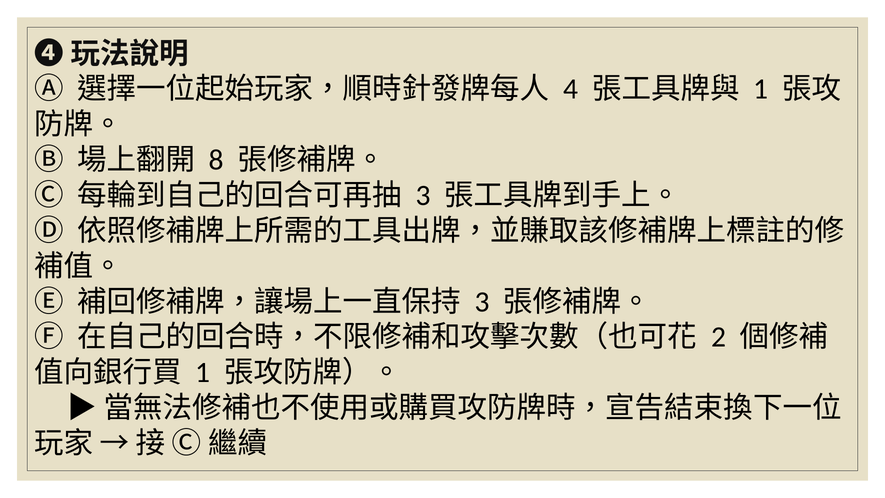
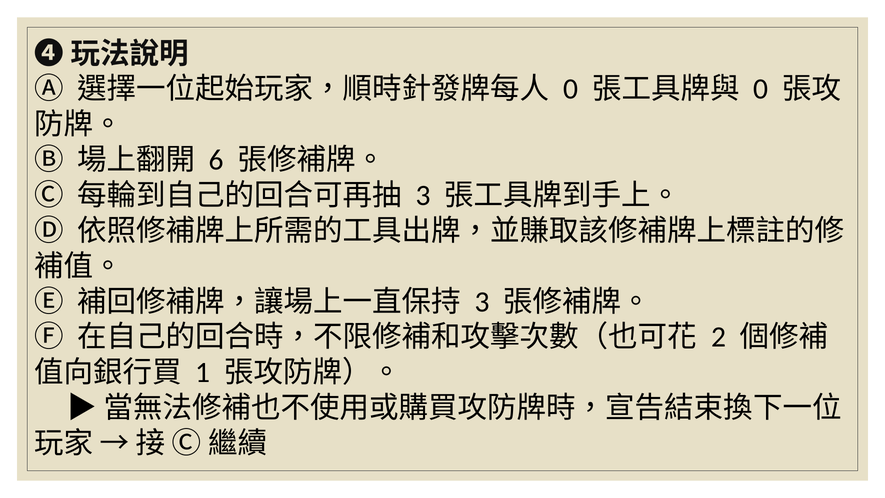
4 at (571, 89): 4 -> 0
1 at (761, 89): 1 -> 0
8: 8 -> 6
